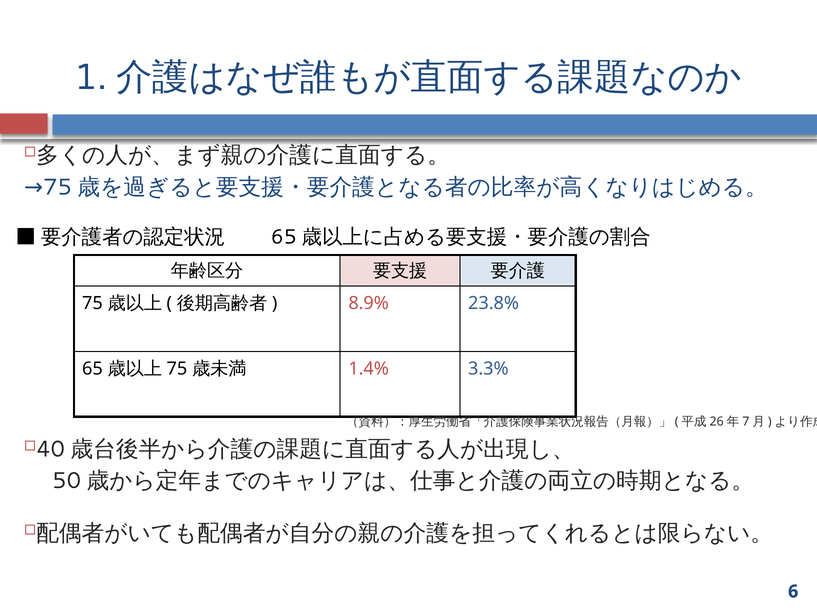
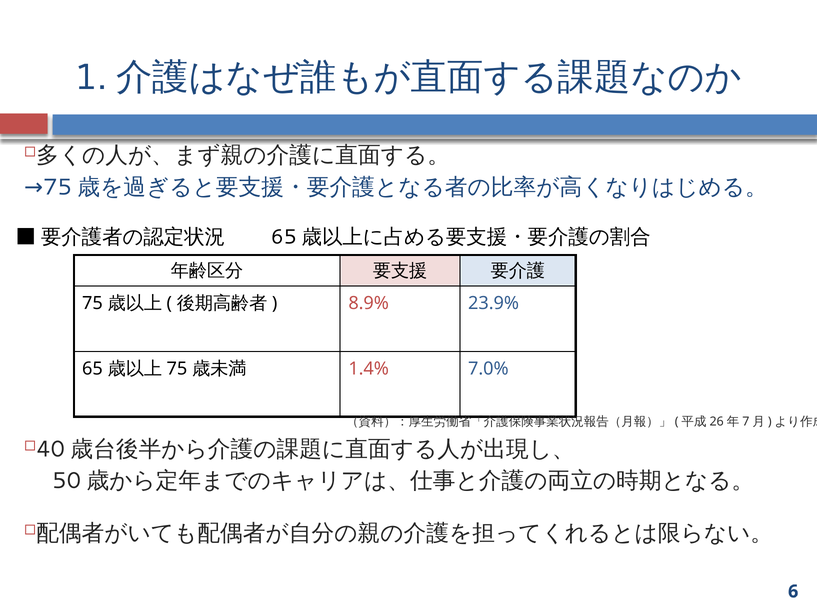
23.8%: 23.8% -> 23.9%
3.3%: 3.3% -> 7.0%
